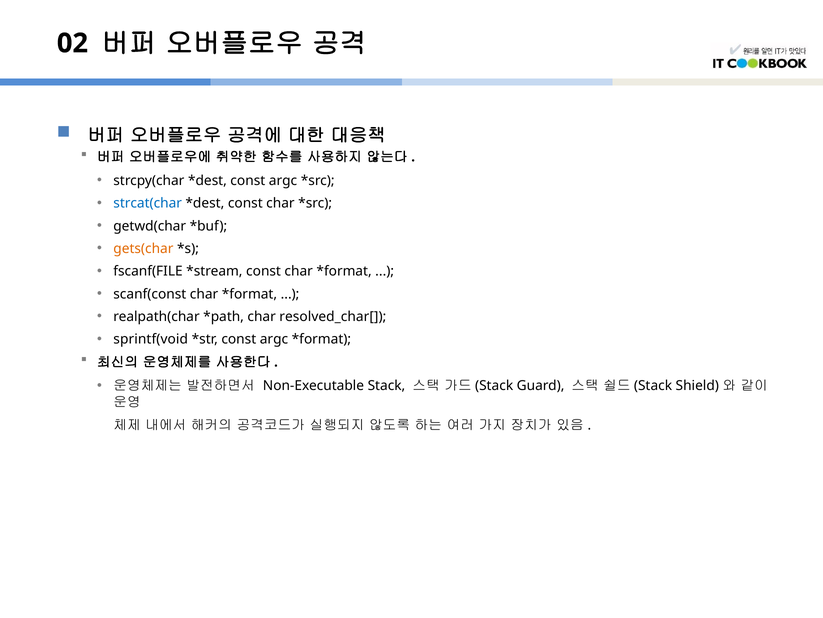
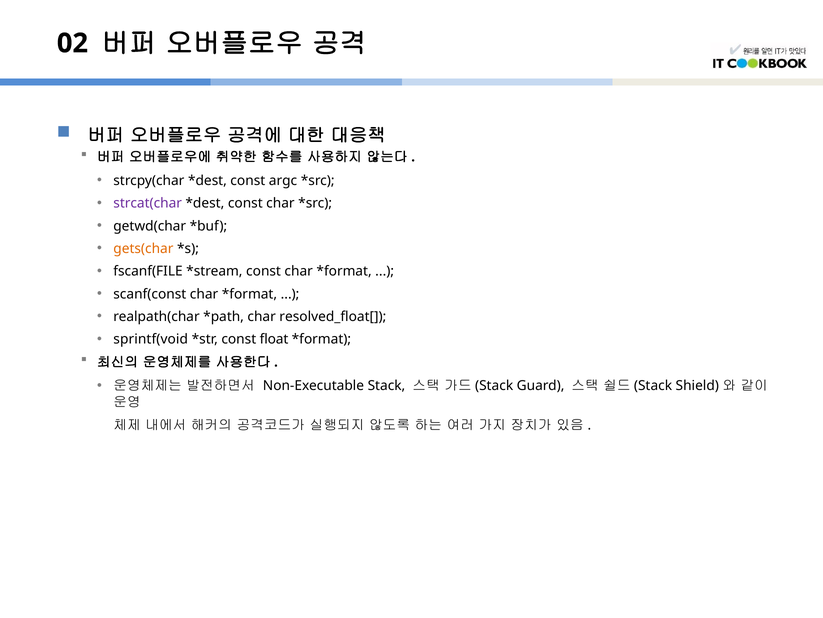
strcat(char colour: blue -> purple
resolved_char[: resolved_char[ -> resolved_float[
argc at (274, 339): argc -> float
